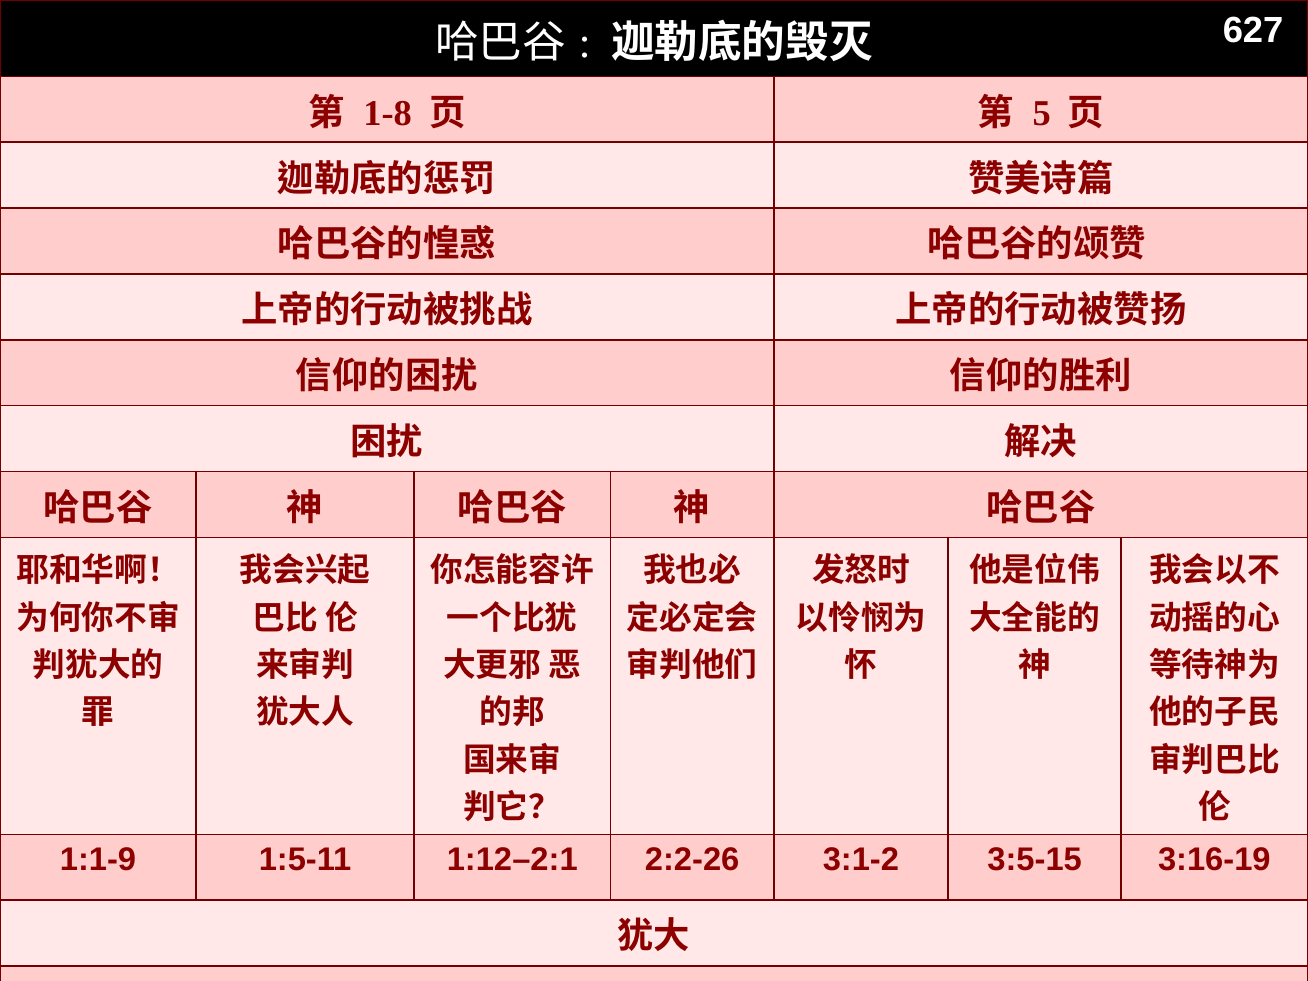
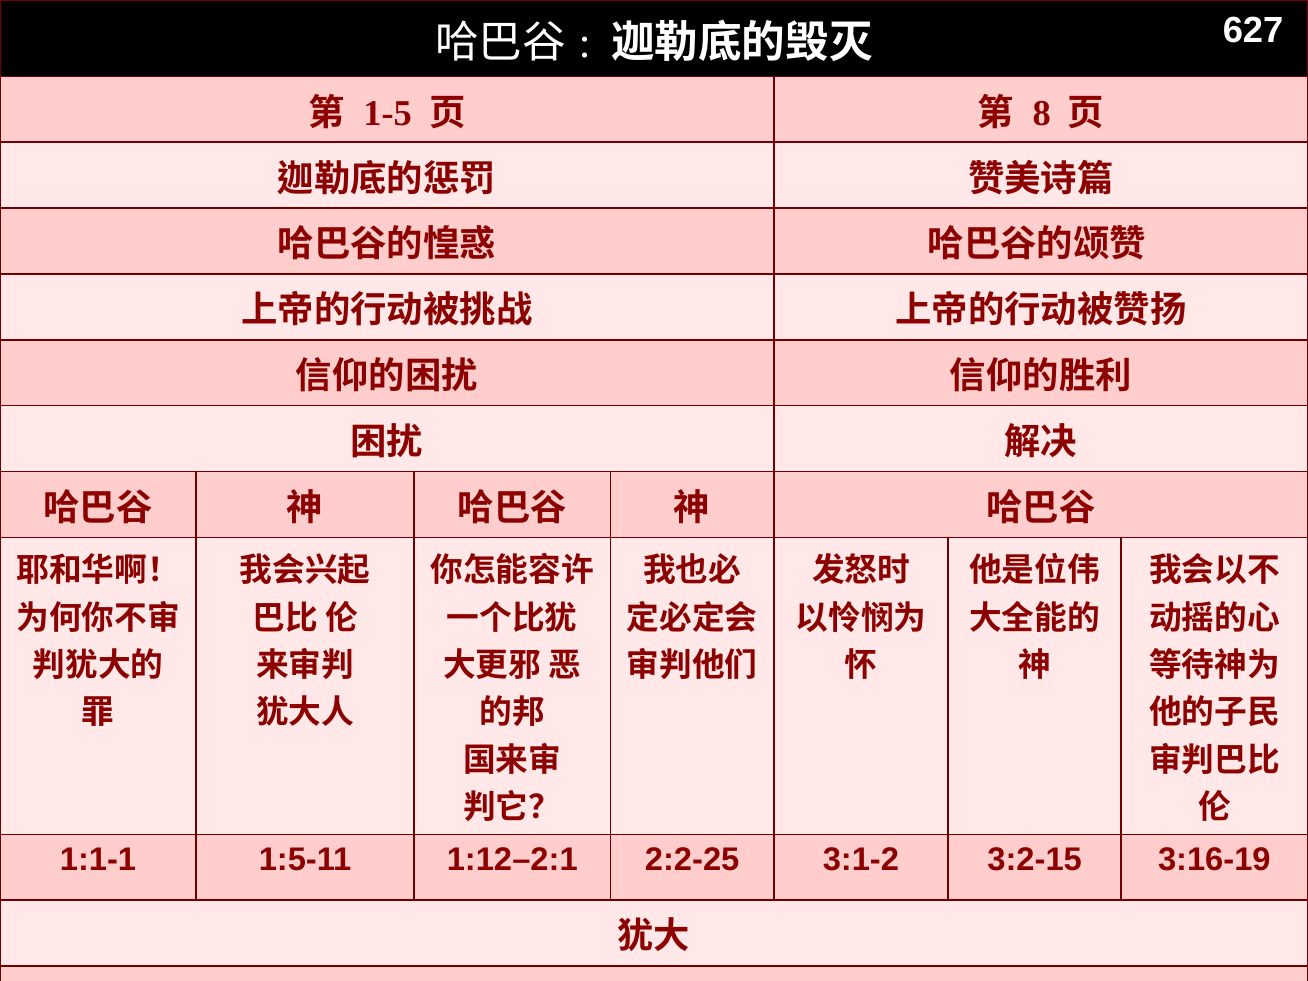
1-8: 1-8 -> 1-5
5: 5 -> 8
1:1-9: 1:1-9 -> 1:1-1
2:2-26: 2:2-26 -> 2:2-25
3:5-15: 3:5-15 -> 3:2-15
